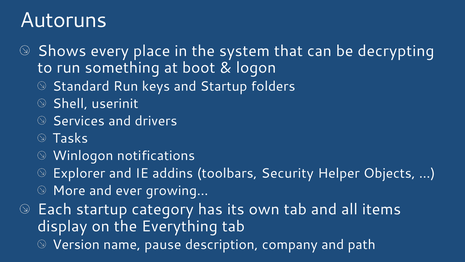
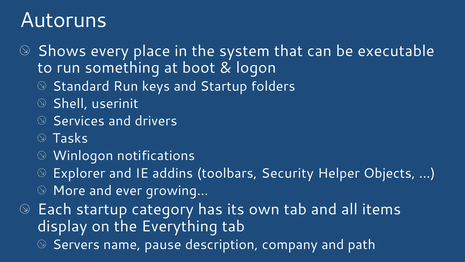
decrypting: decrypting -> executable
Version: Version -> Servers
